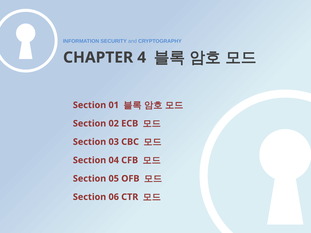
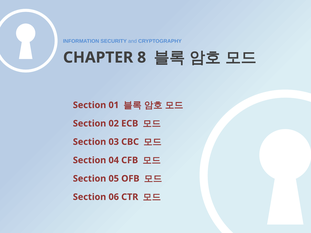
4: 4 -> 8
